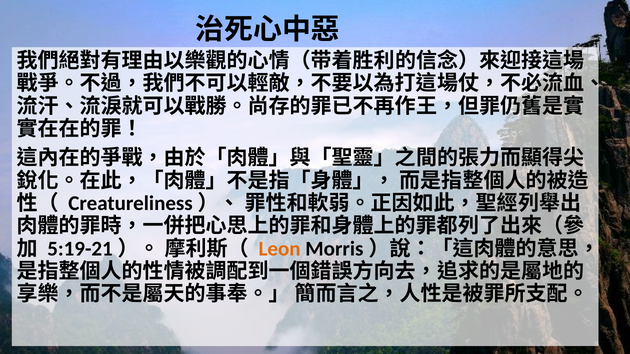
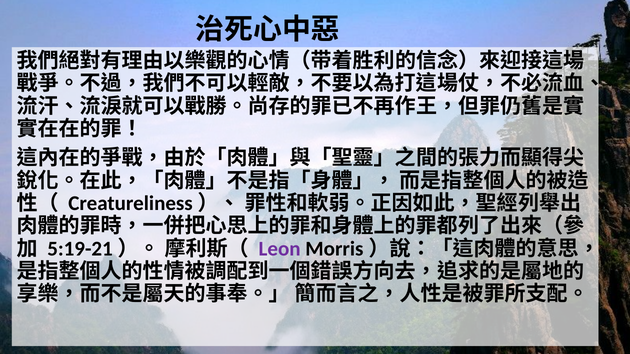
Leon colour: orange -> purple
